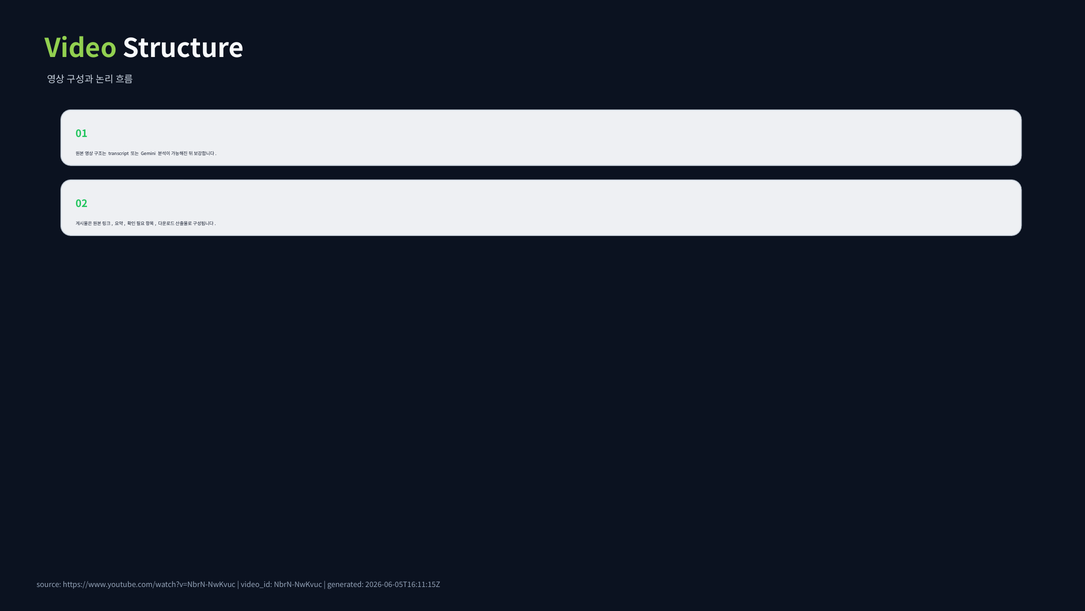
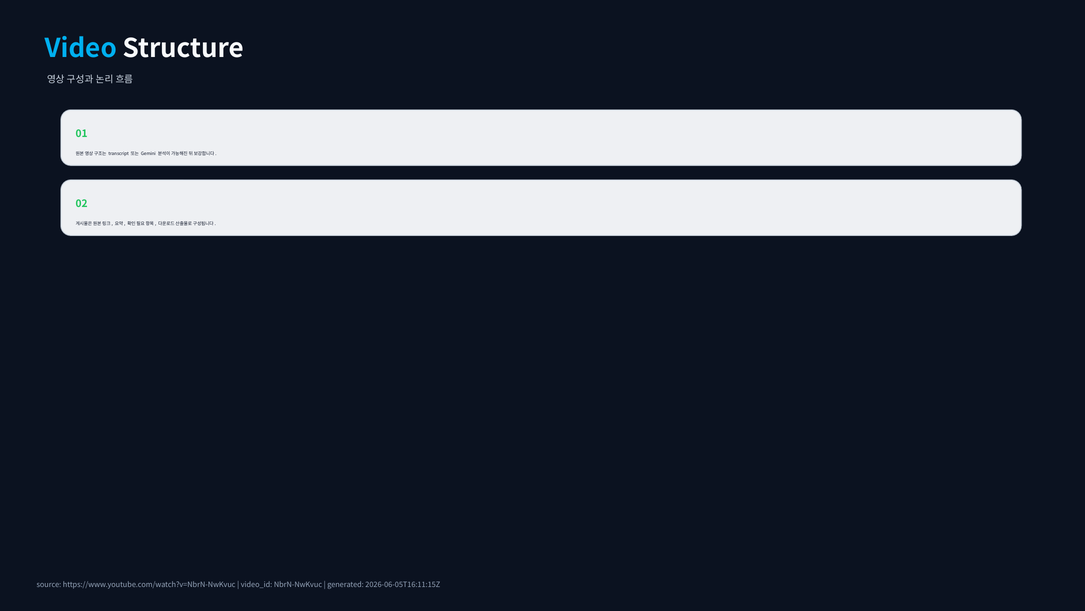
Video colour: light green -> light blue
